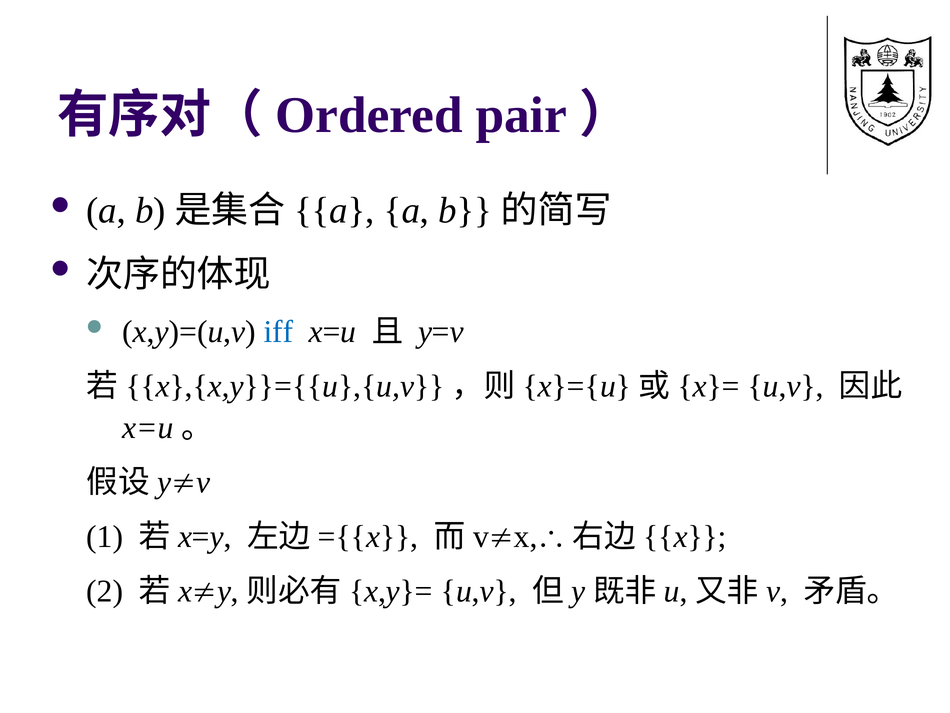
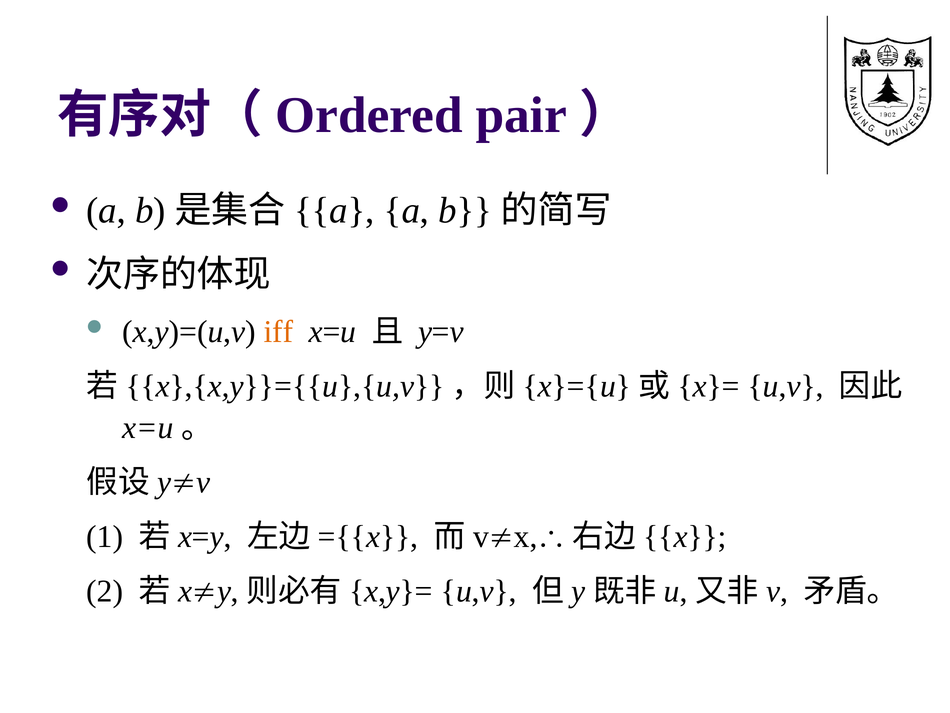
iff colour: blue -> orange
